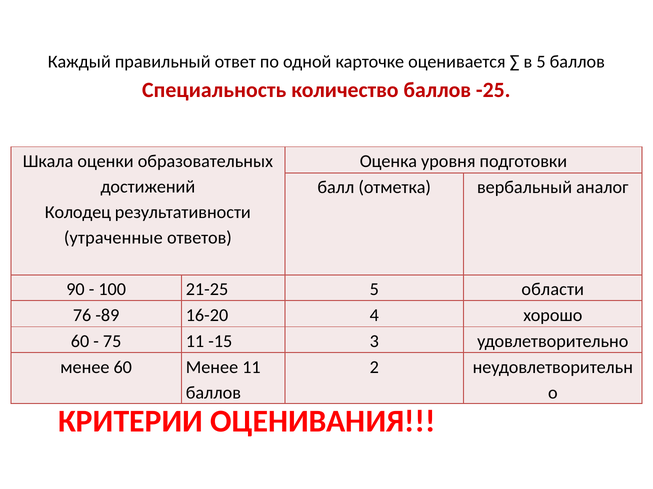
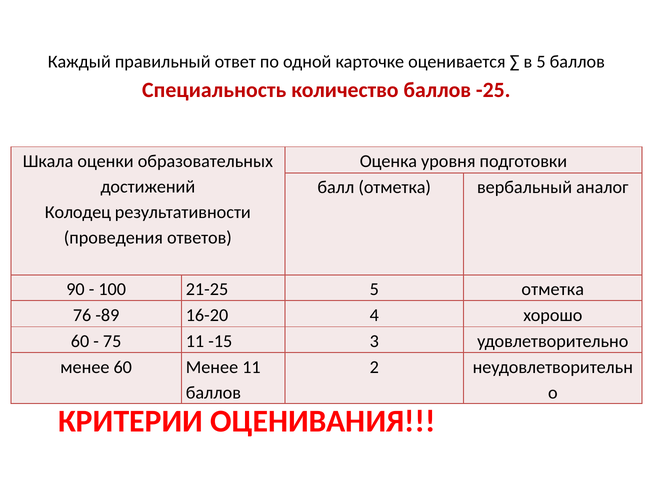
утраченные: утраченные -> проведения
5 области: области -> отметка
